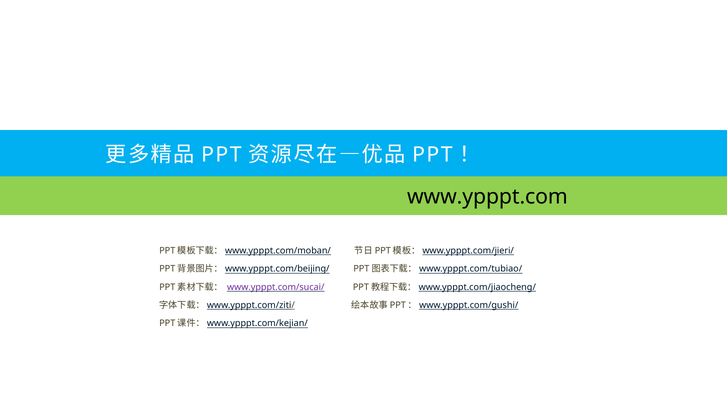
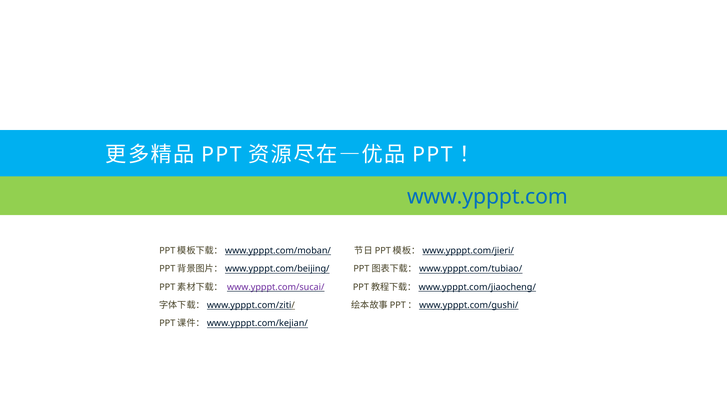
www.ypppt.com colour: black -> blue
